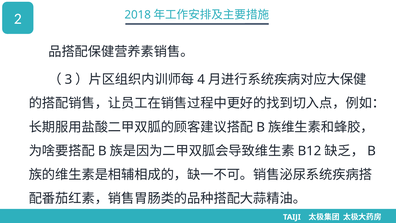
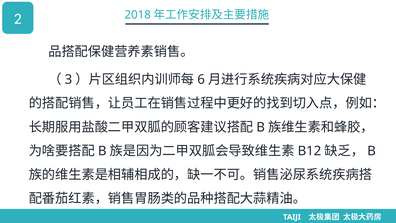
4: 4 -> 6
